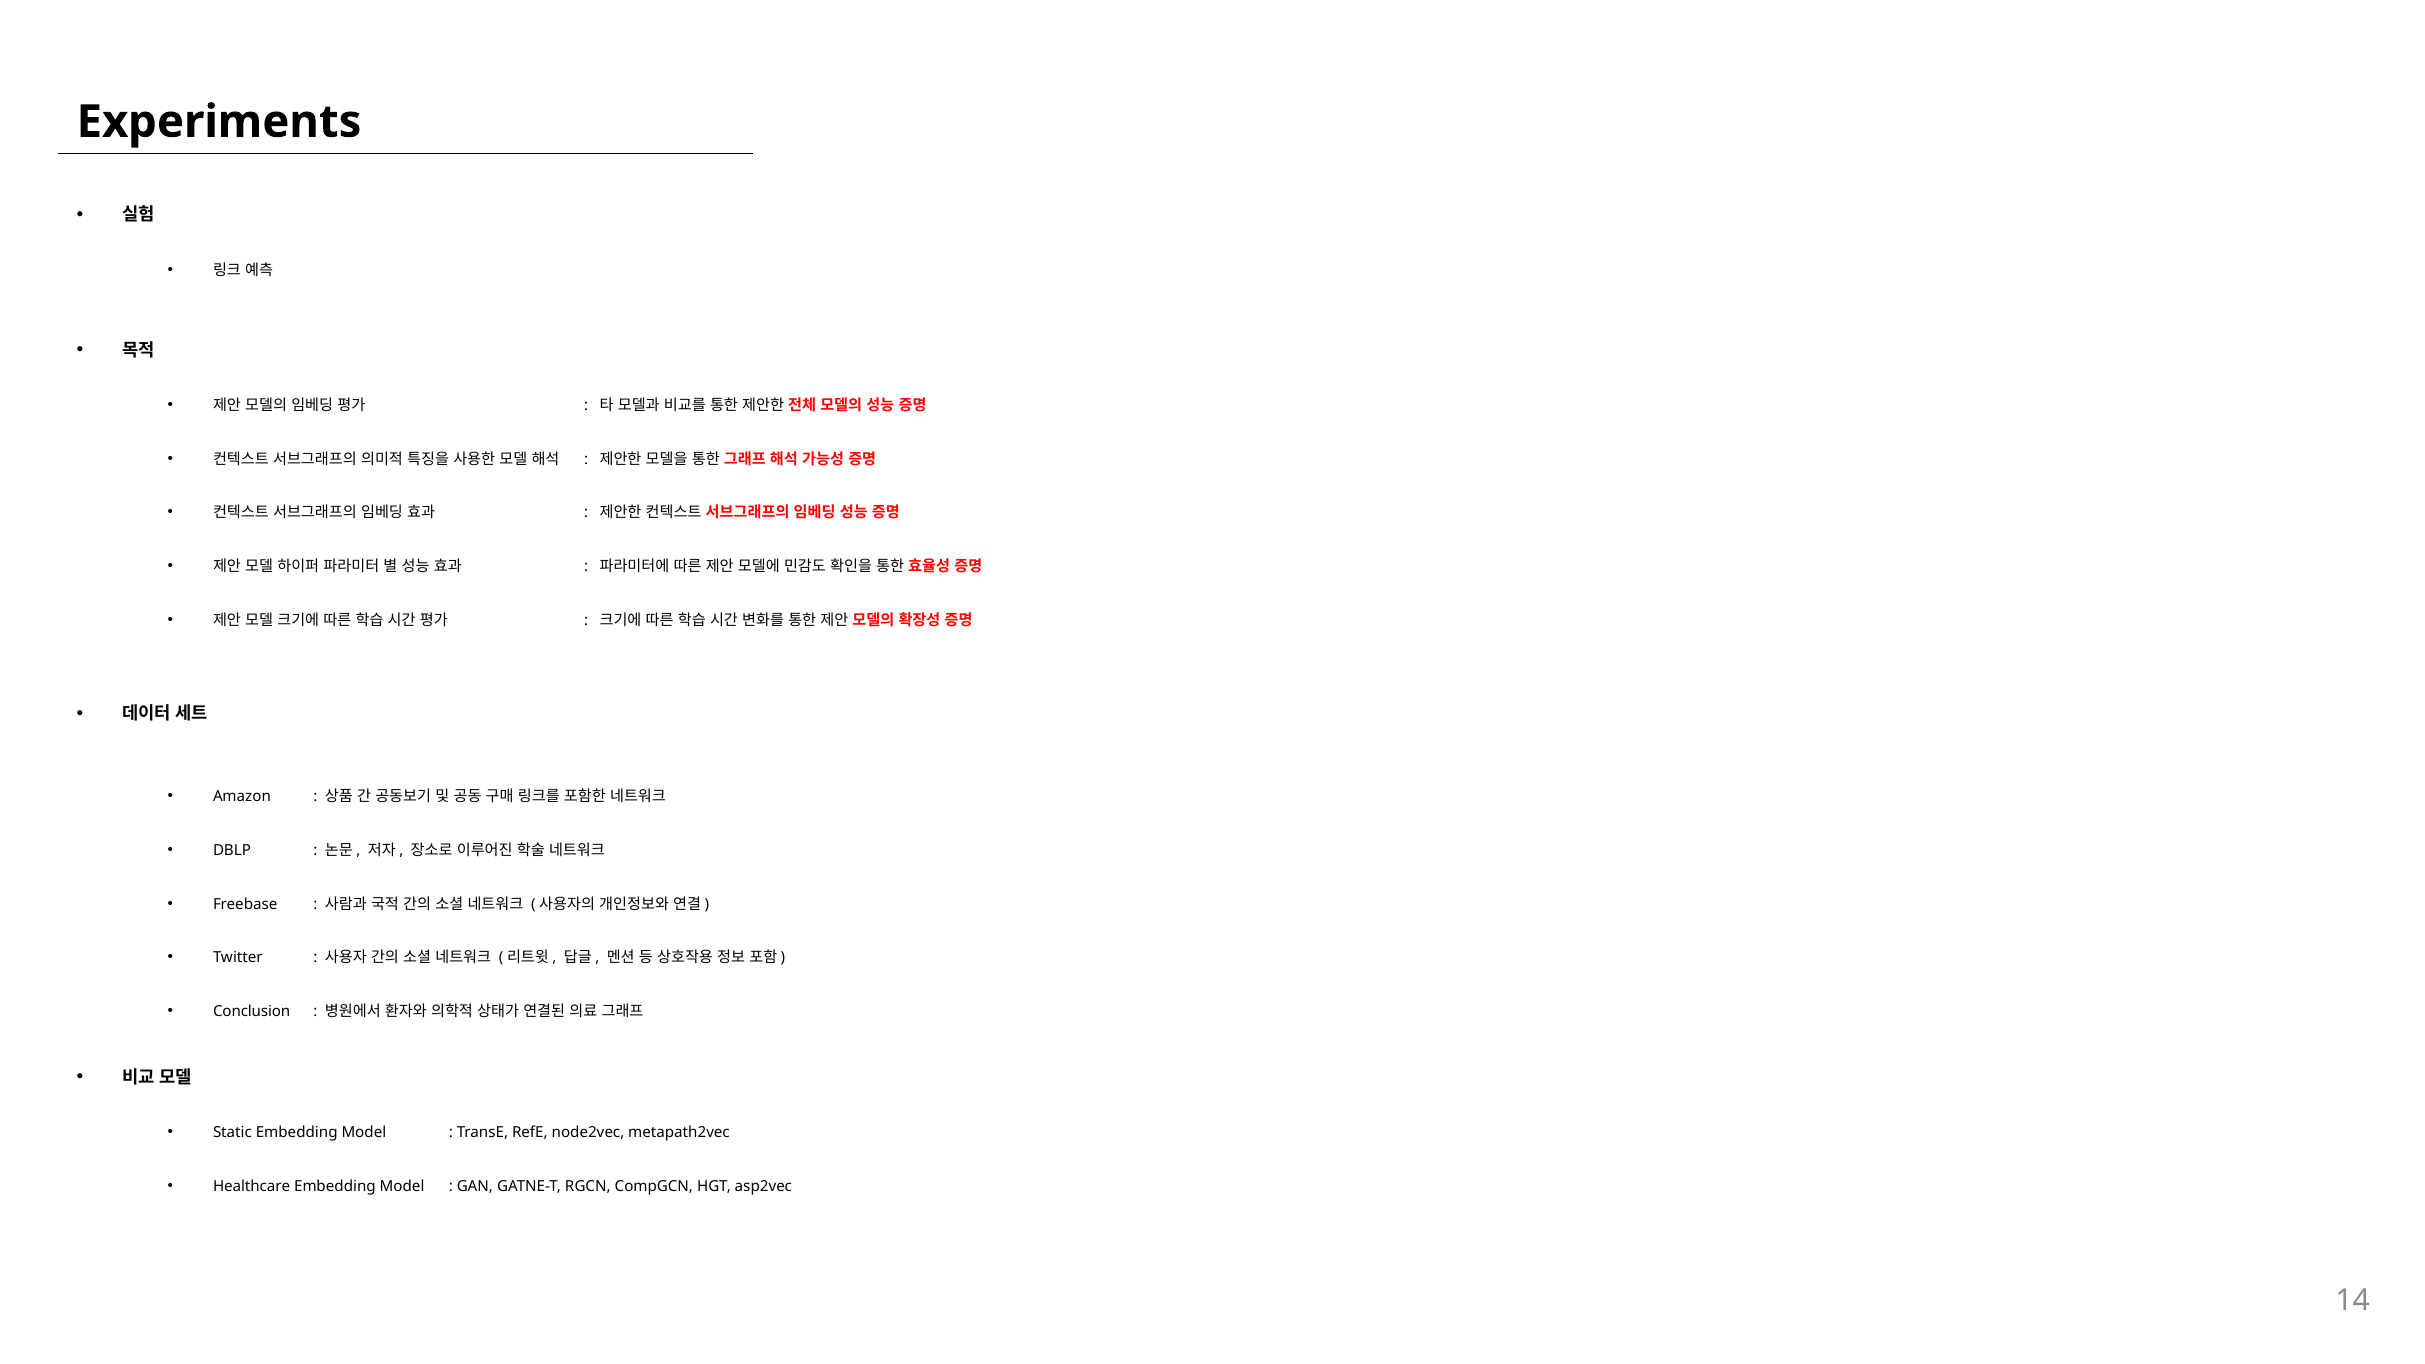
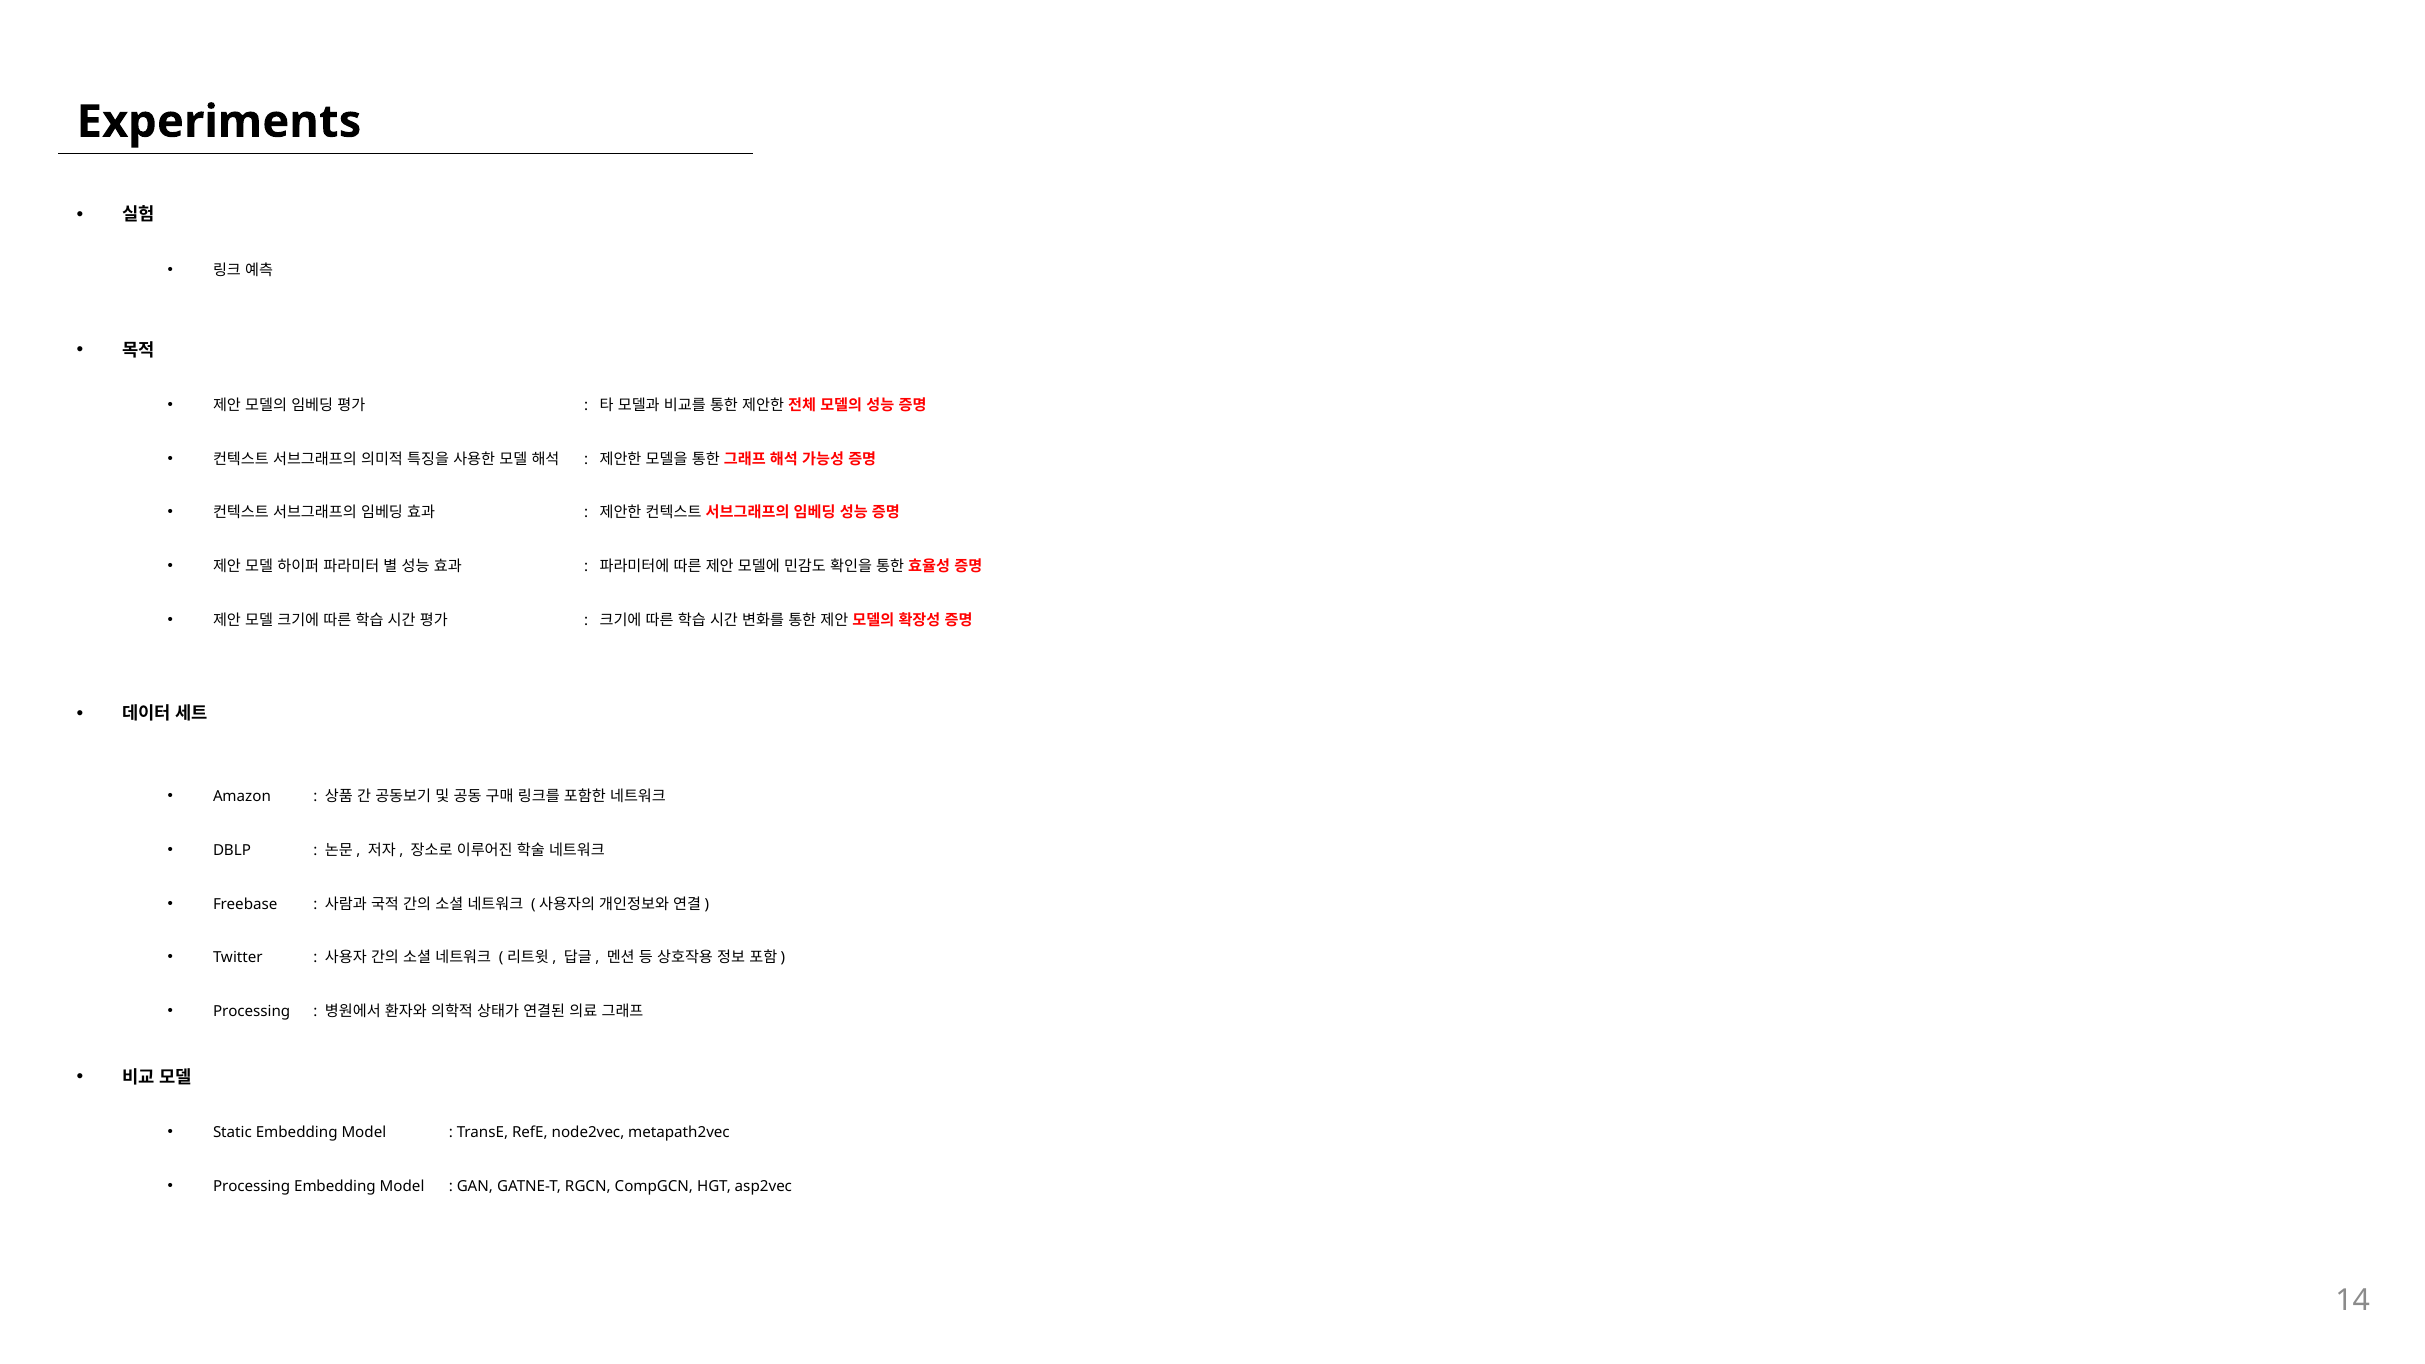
Conclusion at (252, 1011): Conclusion -> Processing
Healthcare at (252, 1186): Healthcare -> Processing
